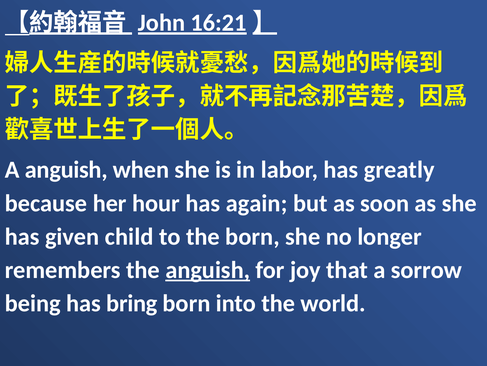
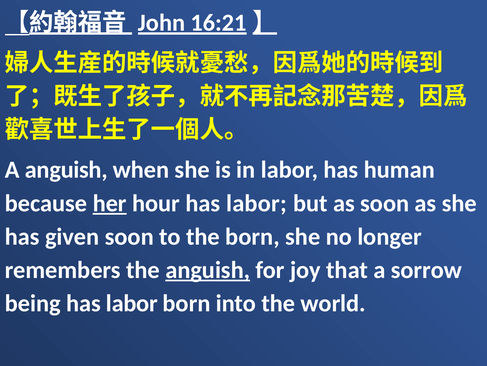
greatly: greatly -> human
her underline: none -> present
hour has again: again -> labor
given child: child -> soon
being has bring: bring -> labor
